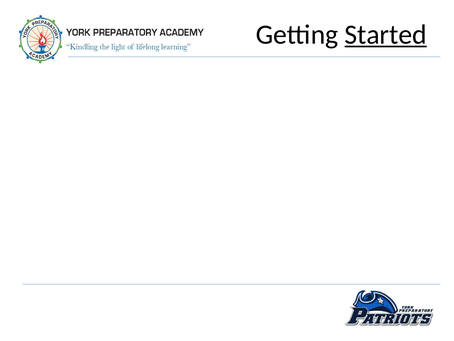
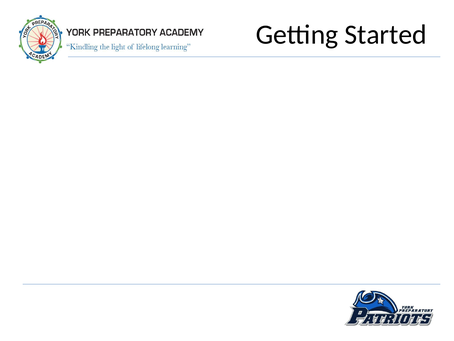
Started underline: present -> none
